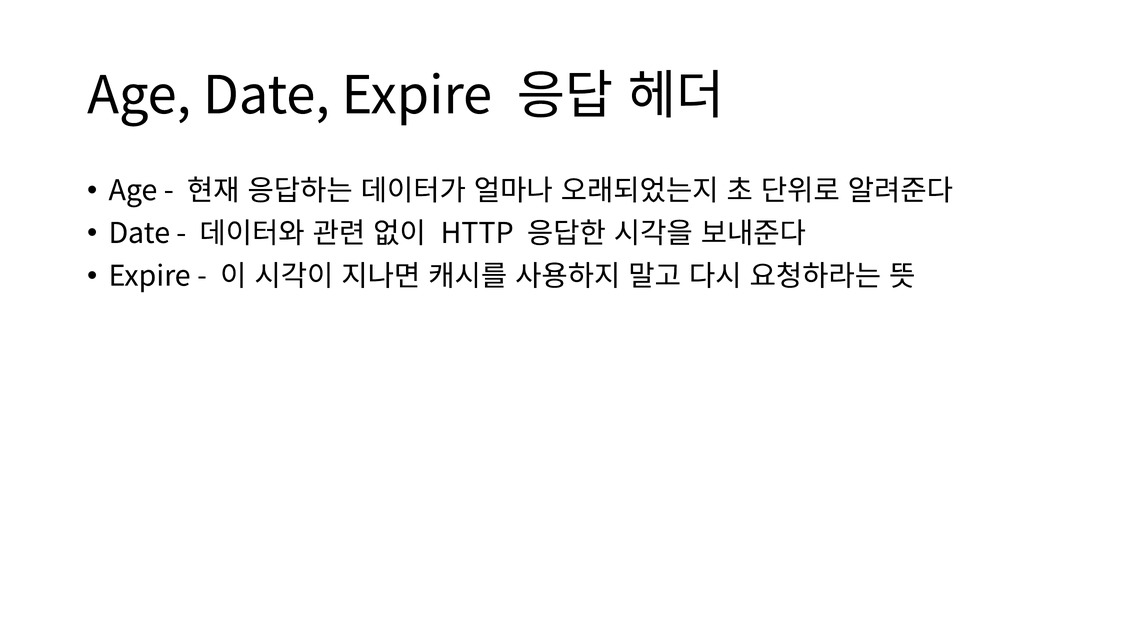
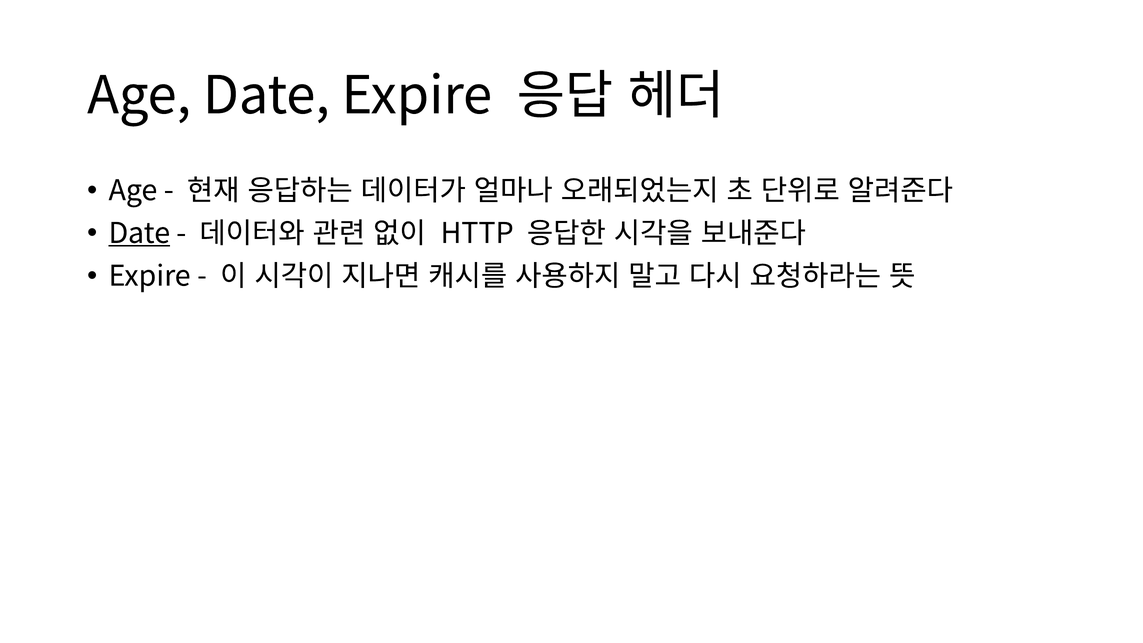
Date at (139, 233) underline: none -> present
